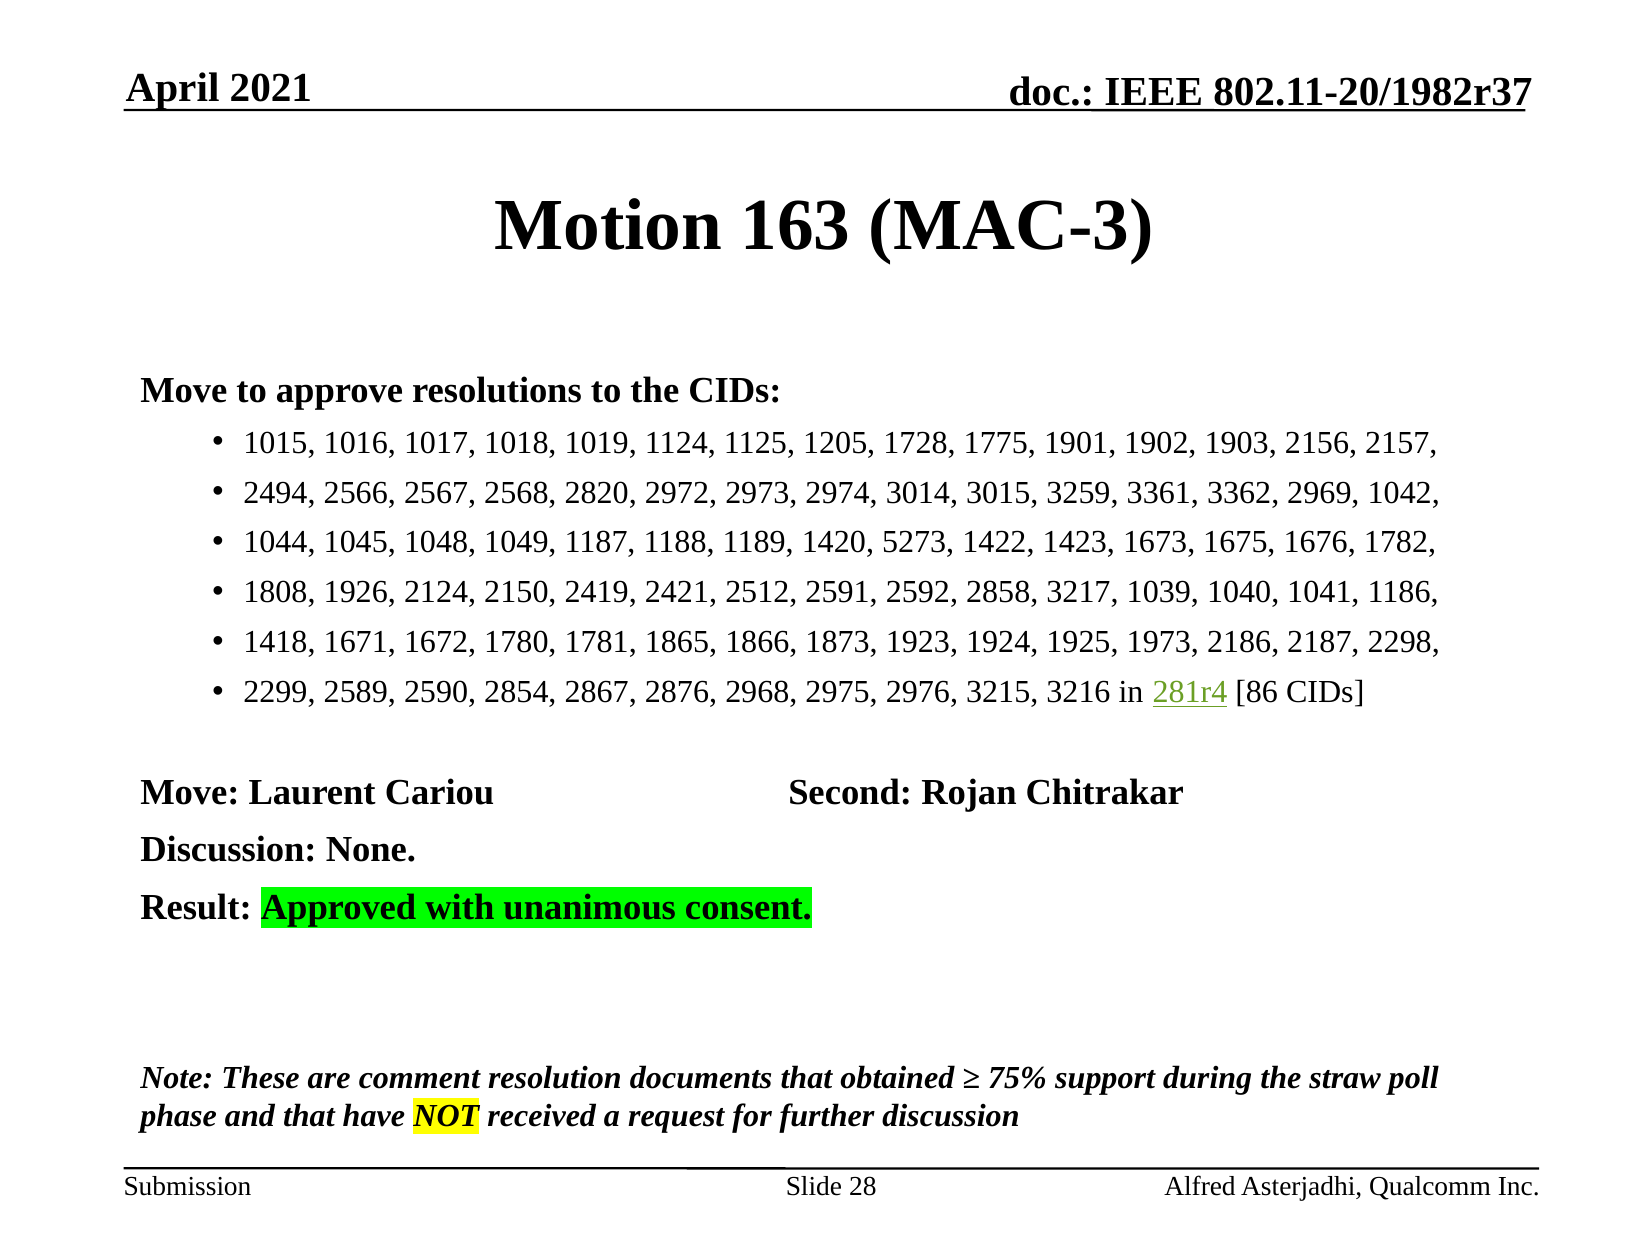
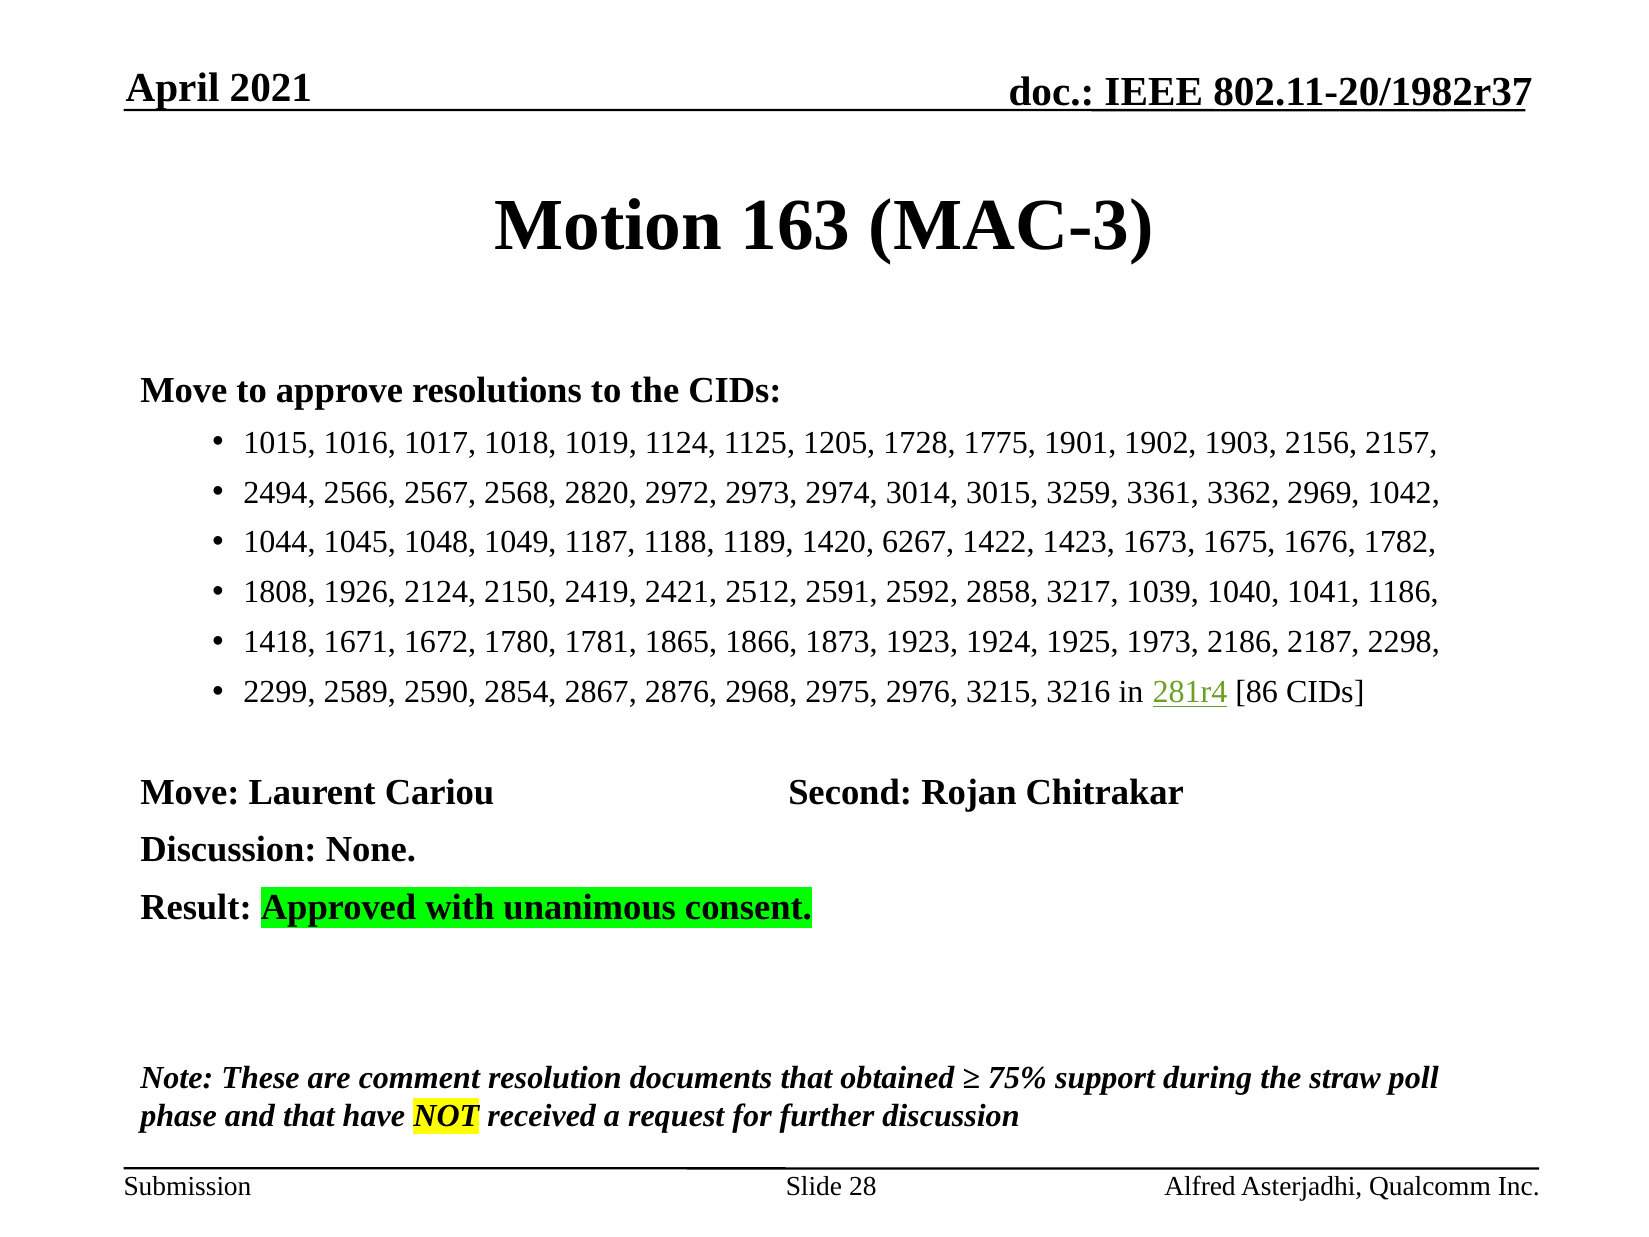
5273: 5273 -> 6267
